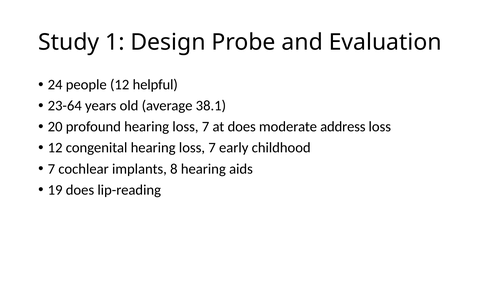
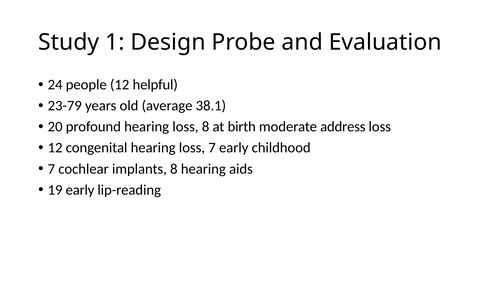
23-64: 23-64 -> 23-79
profound hearing loss 7: 7 -> 8
at does: does -> birth
19 does: does -> early
